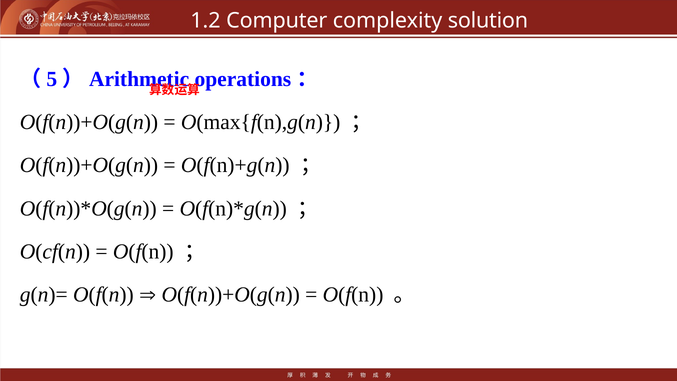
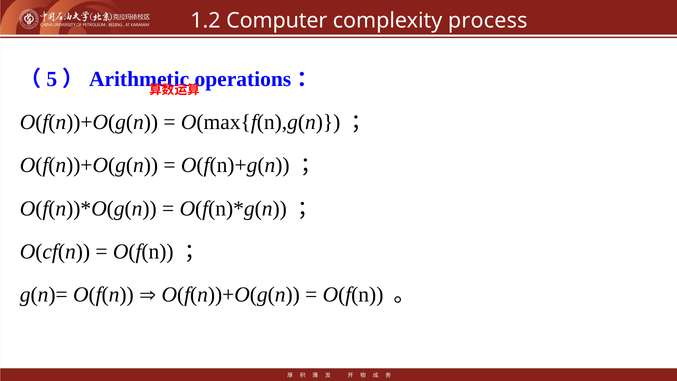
solution: solution -> process
